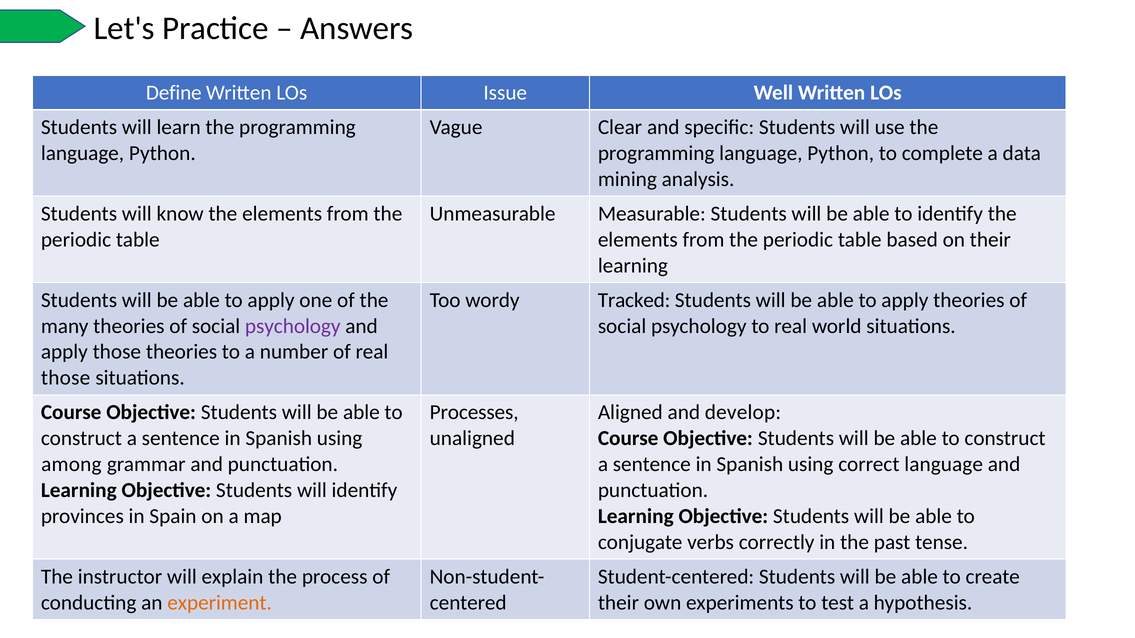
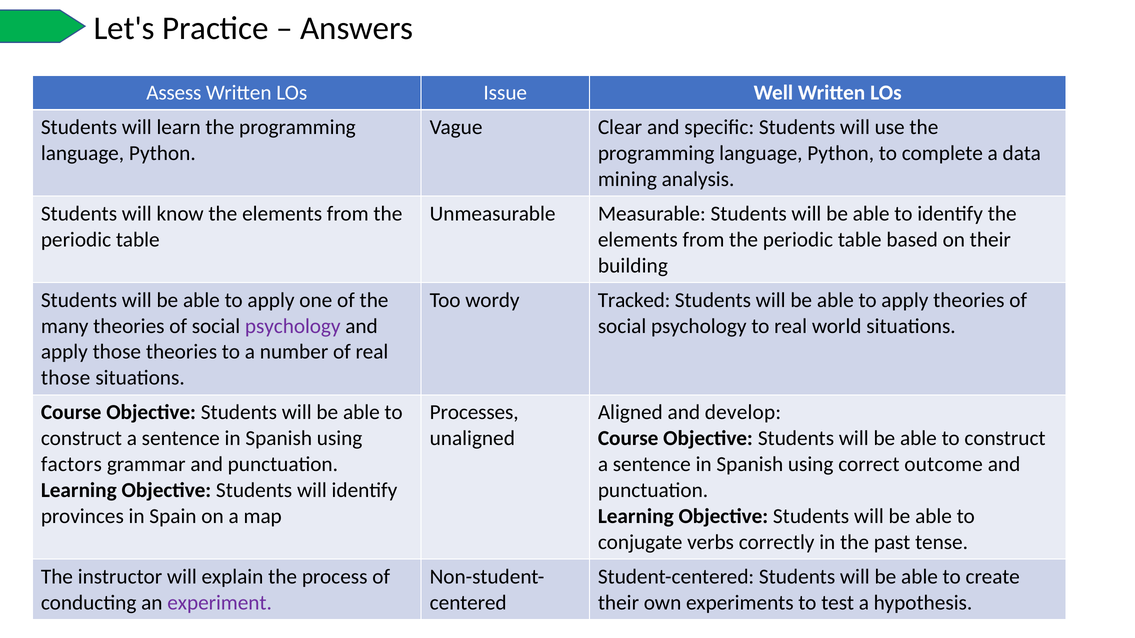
Define: Define -> Assess
learning at (633, 266): learning -> building
among: among -> factors
correct language: language -> outcome
experiment colour: orange -> purple
